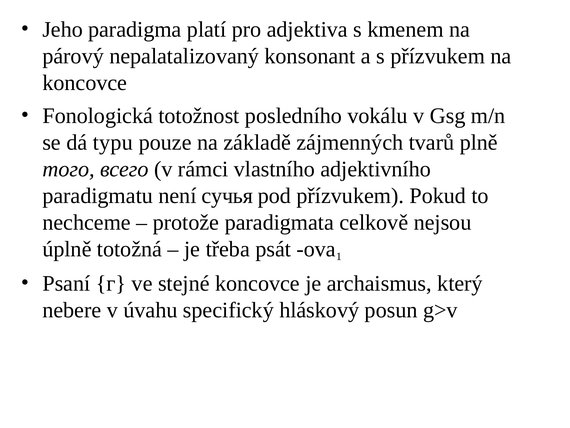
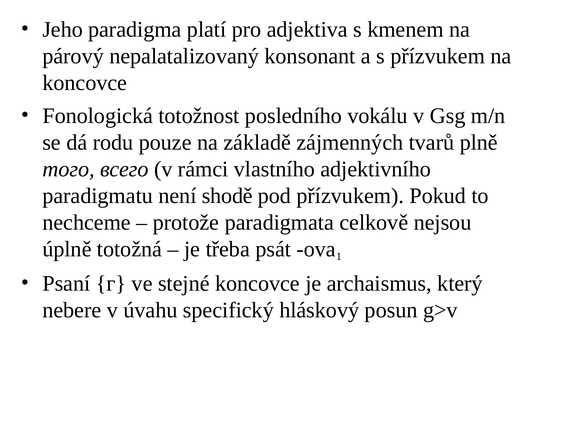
typu: typu -> rodu
сучья: сучья -> shodě
